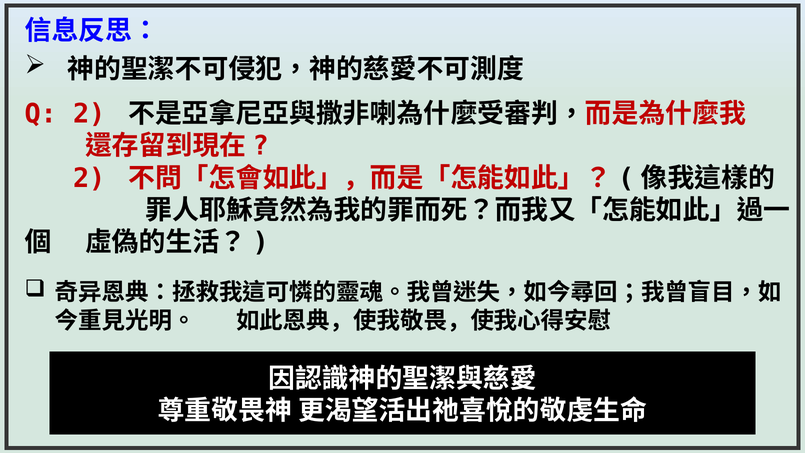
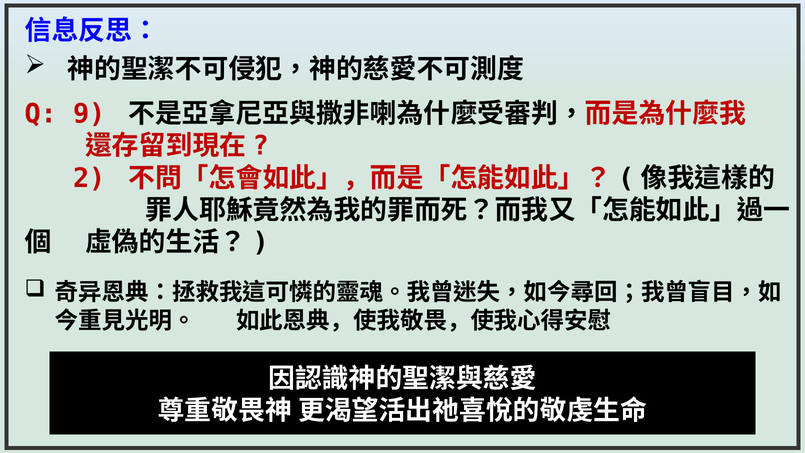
Q 2: 2 -> 9
